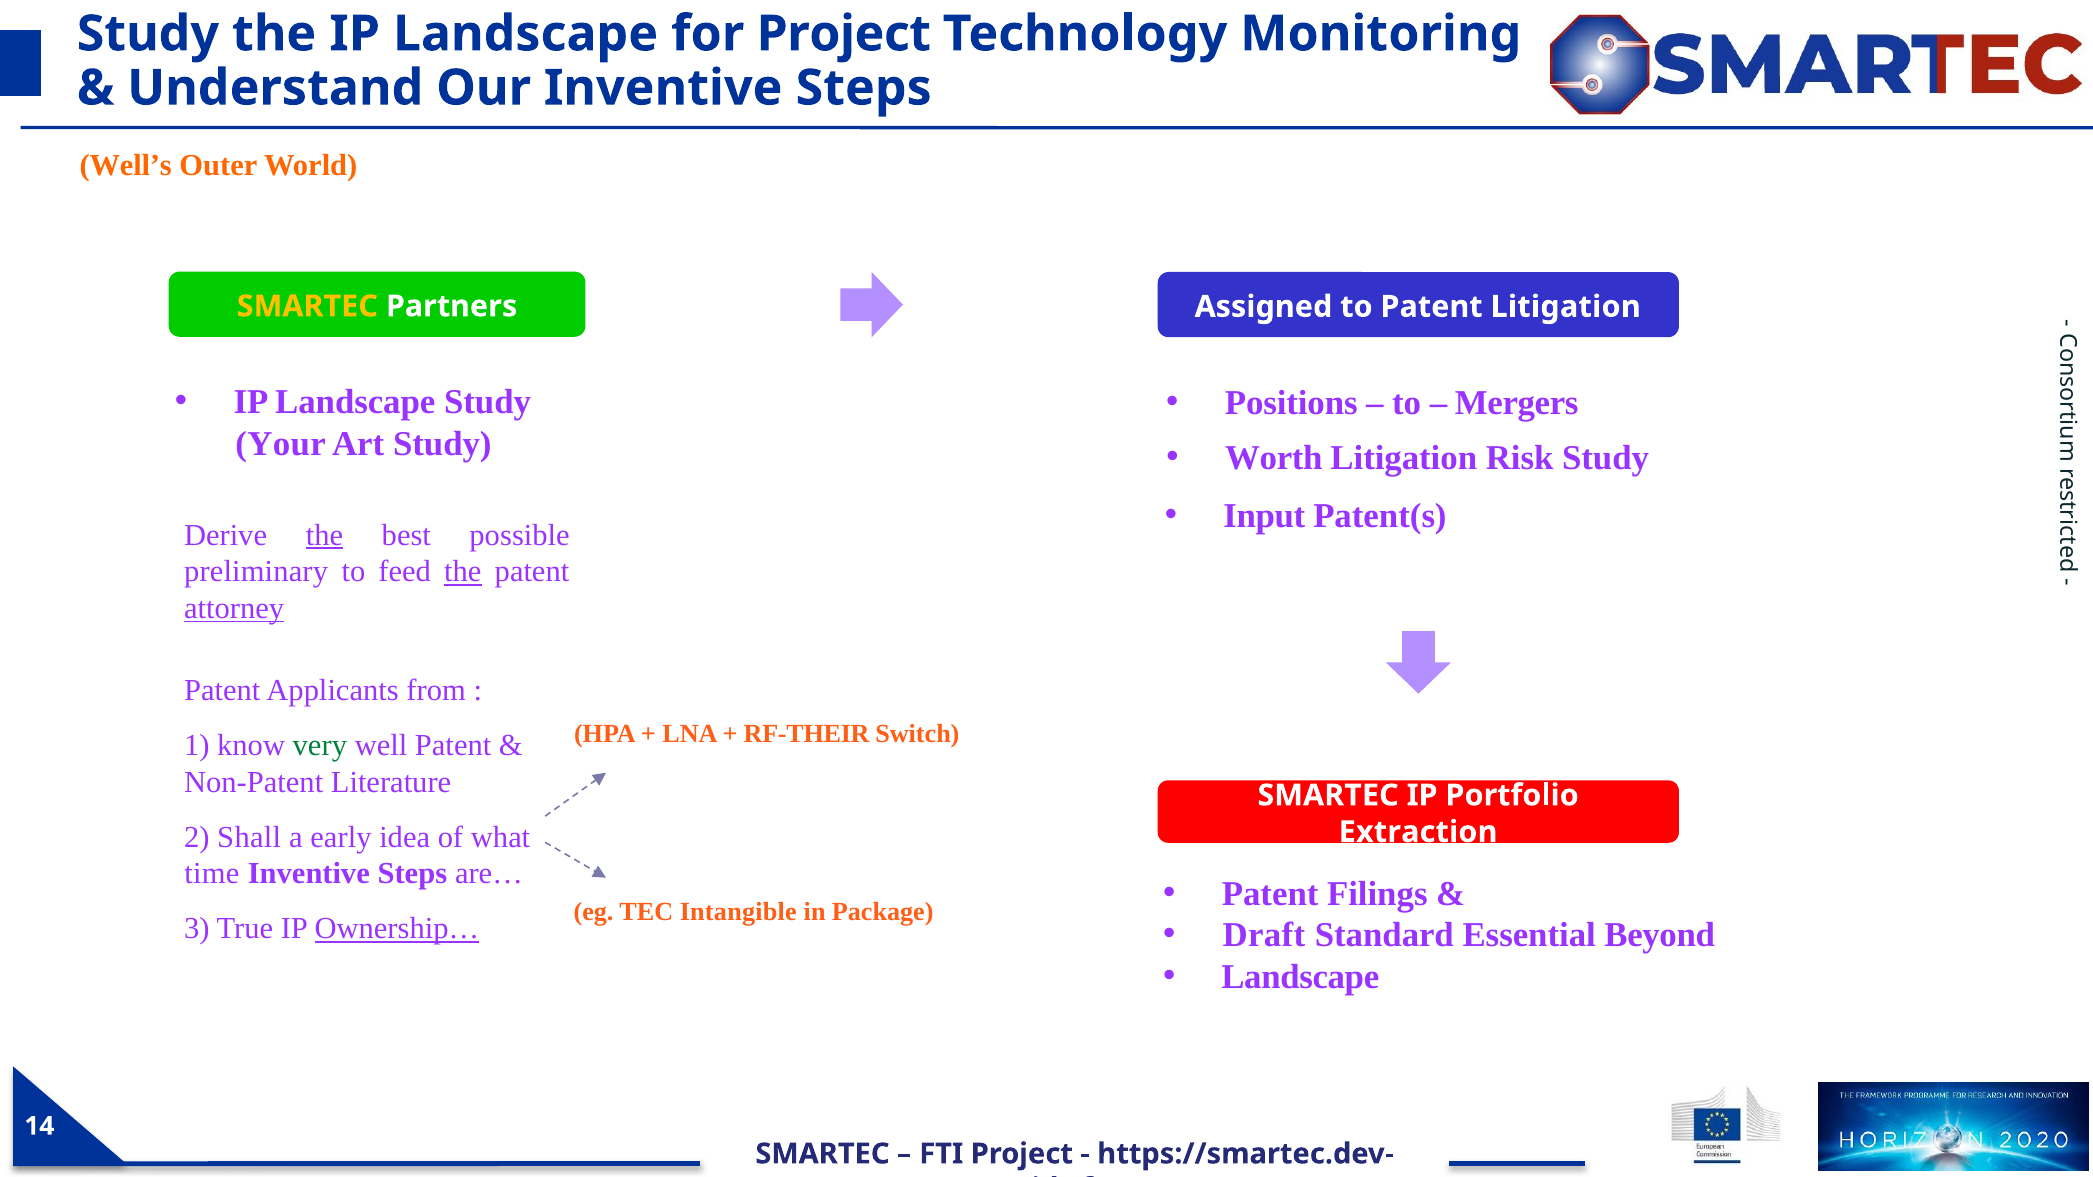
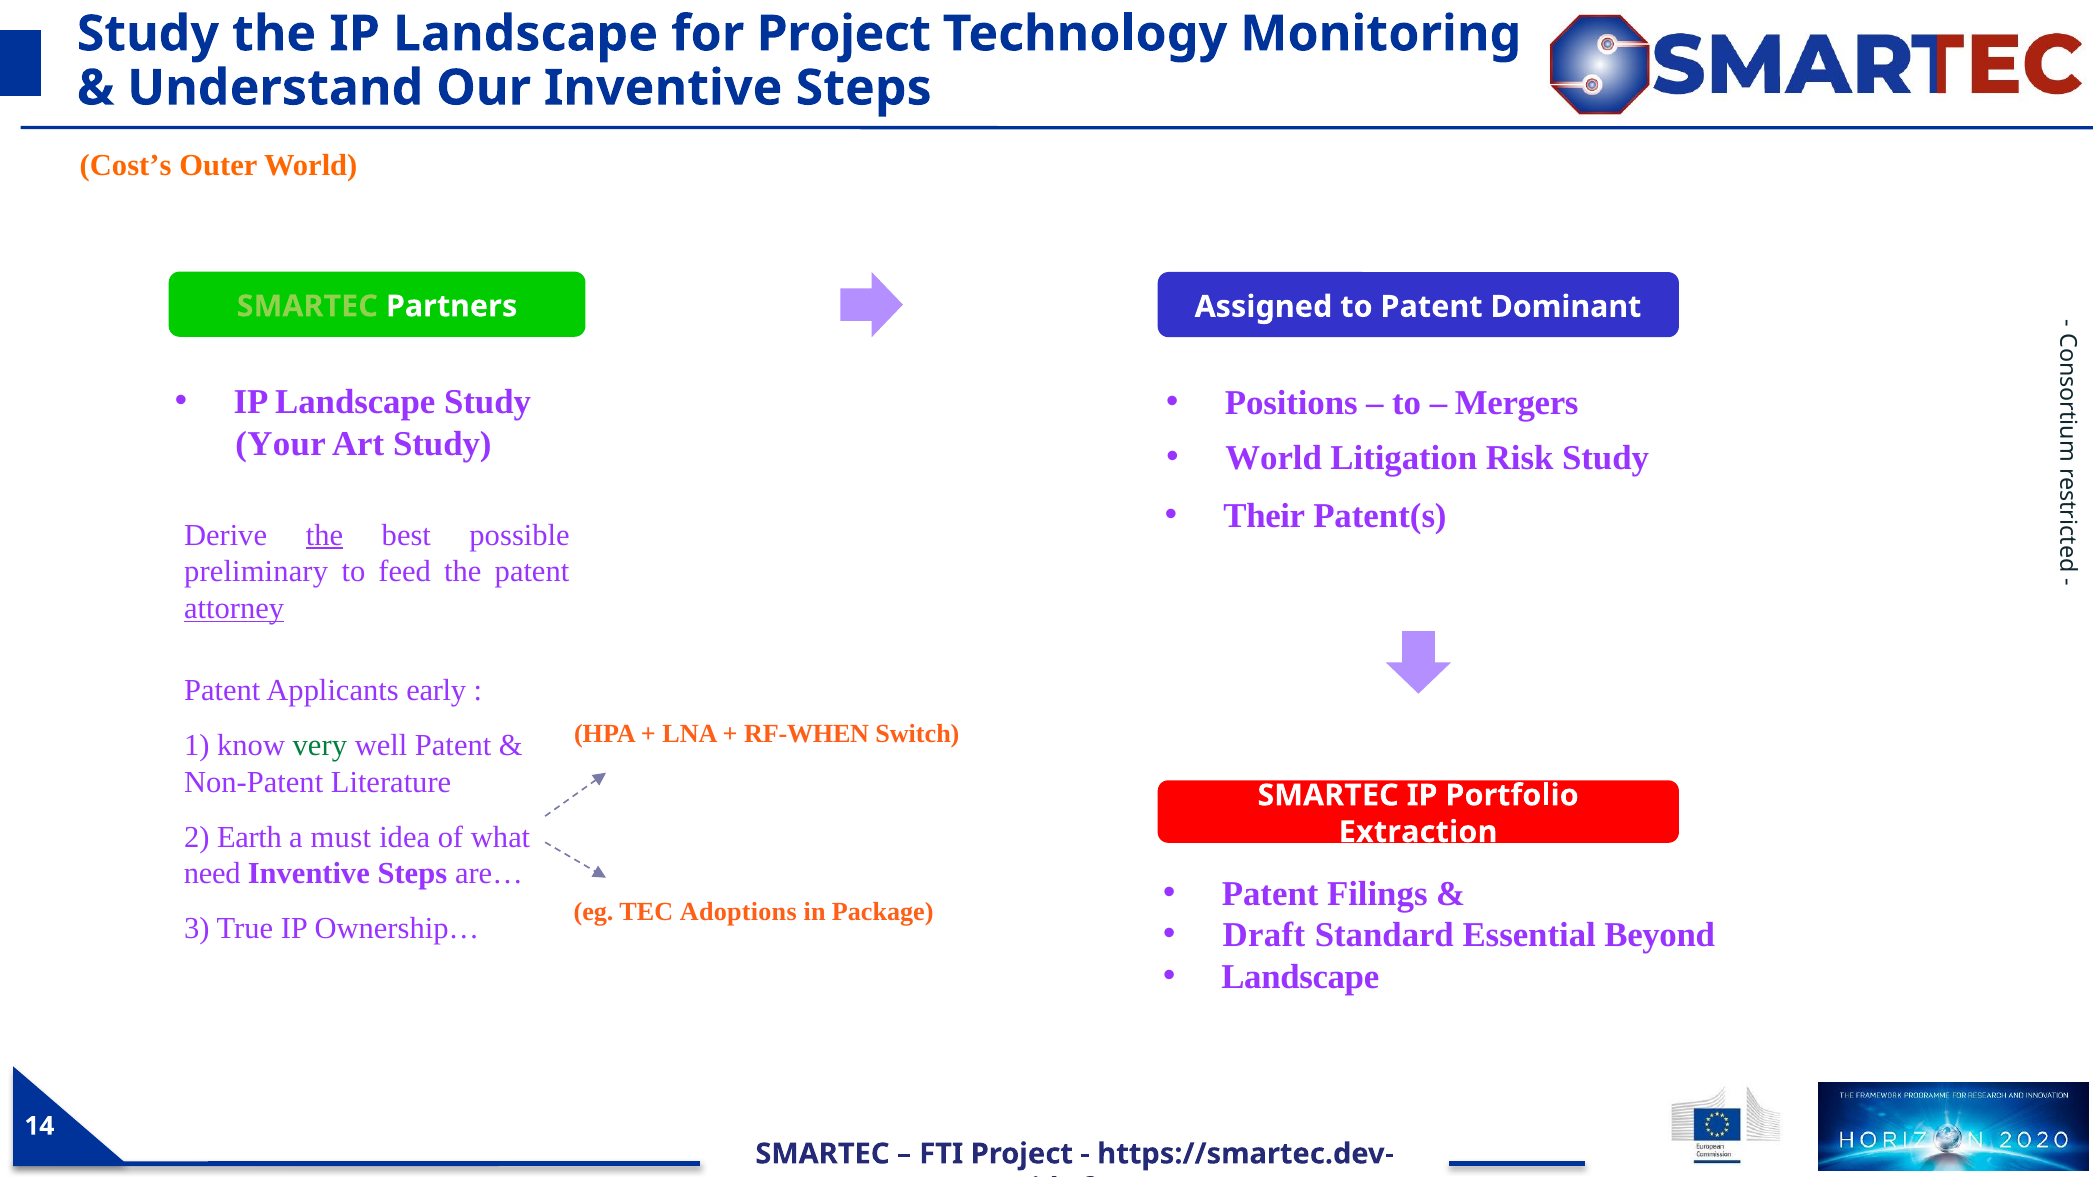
Well’s: Well’s -> Cost’s
SMARTEC at (307, 306) colour: yellow -> light green
Patent Litigation: Litigation -> Dominant
Worth at (1274, 458): Worth -> World
Input: Input -> Their
the at (463, 572) underline: present -> none
from: from -> early
RF-THEIR: RF-THEIR -> RF-WHEN
Shall: Shall -> Earth
early: early -> must
time: time -> need
Intangible: Intangible -> Adoptions
Ownership… underline: present -> none
